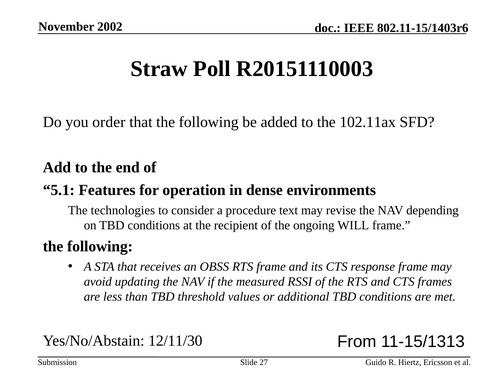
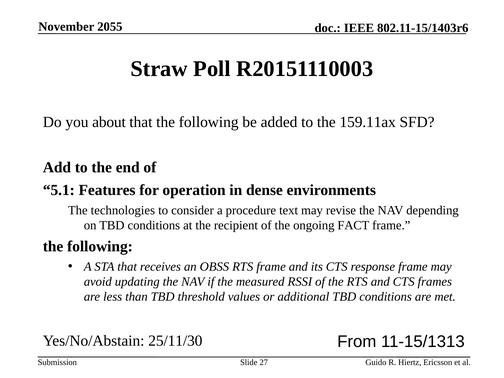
2002: 2002 -> 2055
order: order -> about
102.11ax: 102.11ax -> 159.11ax
WILL: WILL -> FACT
12/11/30: 12/11/30 -> 25/11/30
